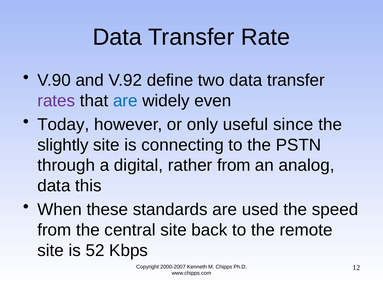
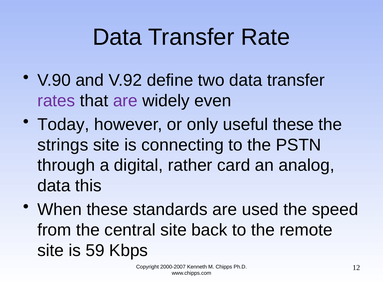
are at (125, 101) colour: blue -> purple
useful since: since -> these
slightly: slightly -> strings
rather from: from -> card
52: 52 -> 59
